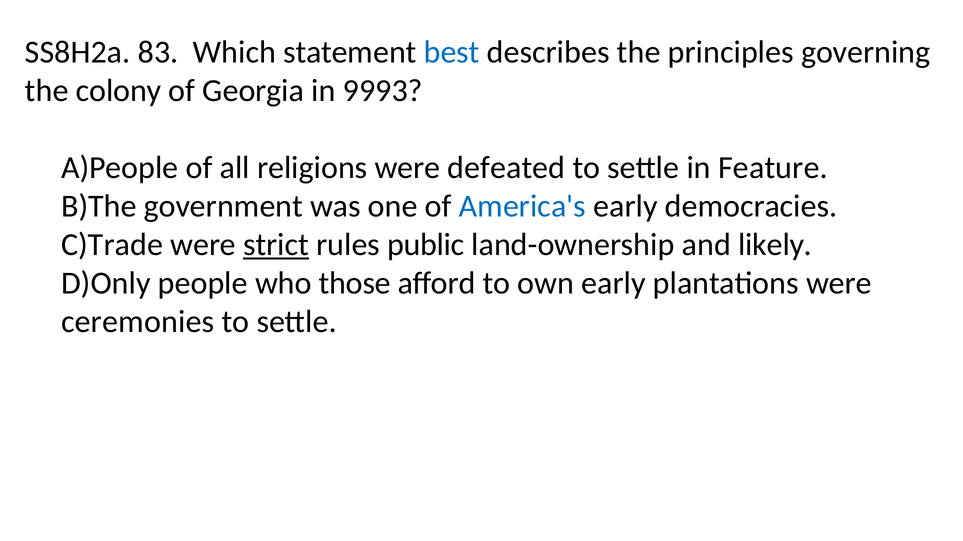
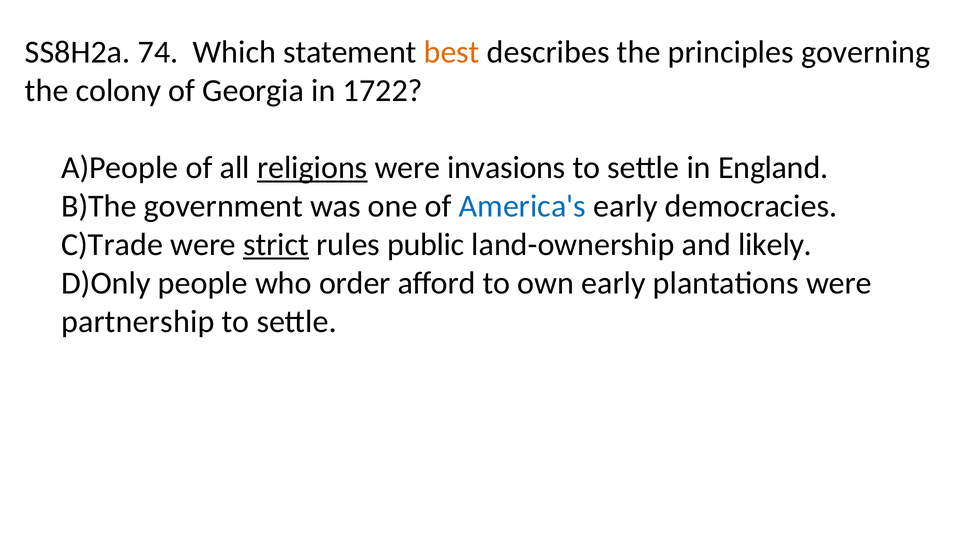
83: 83 -> 74
best colour: blue -> orange
9993: 9993 -> 1722
religions underline: none -> present
defeated: defeated -> invasions
Feature: Feature -> England
those: those -> order
ceremonies: ceremonies -> partnership
